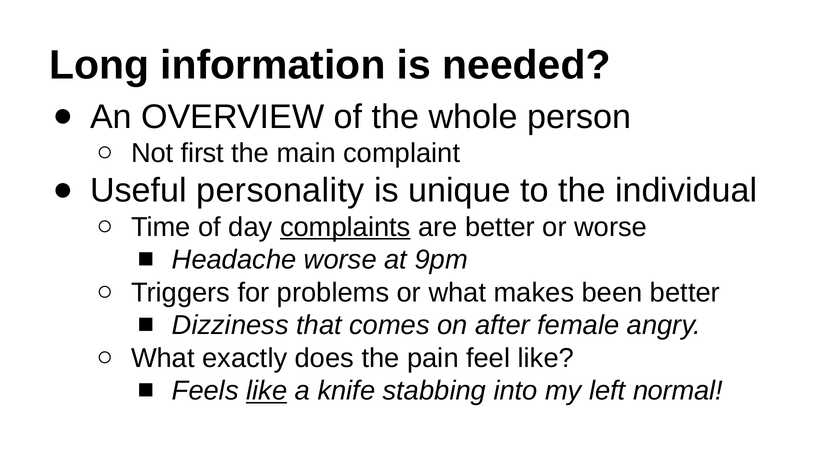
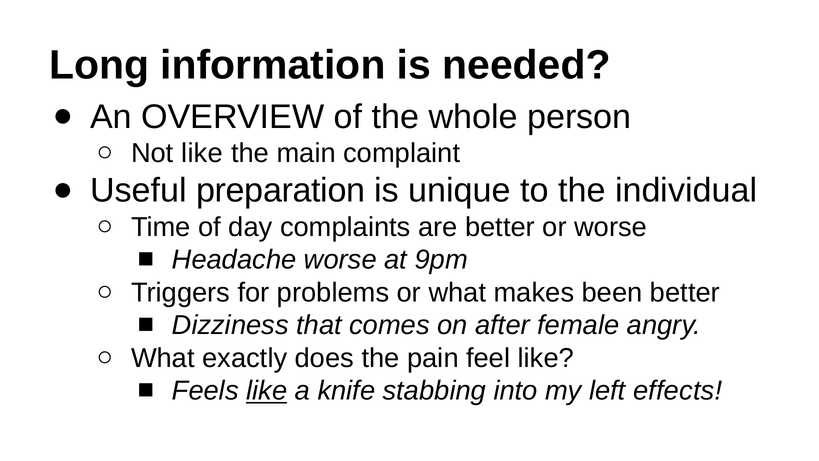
Not first: first -> like
personality: personality -> preparation
complaints underline: present -> none
normal: normal -> effects
